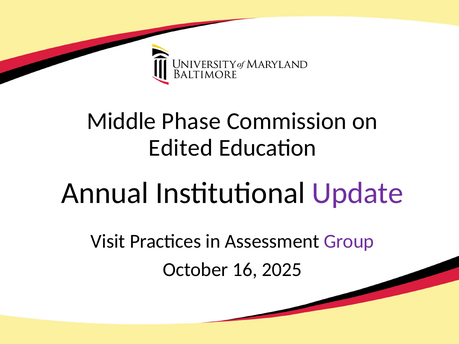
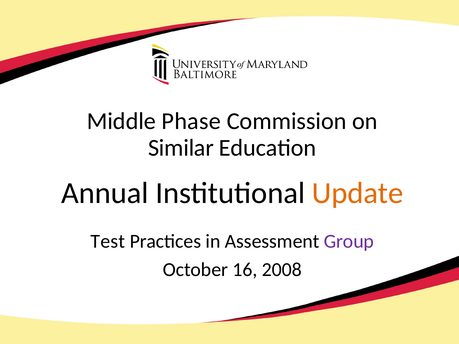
Edited: Edited -> Similar
Update colour: purple -> orange
Visit: Visit -> Test
2025: 2025 -> 2008
